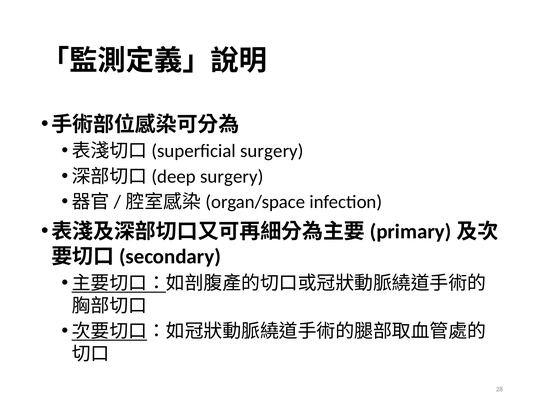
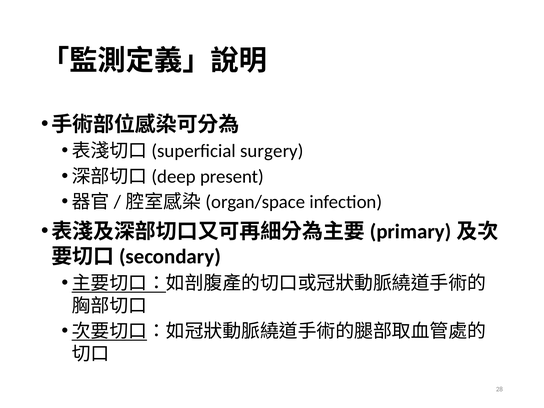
surgery at (232, 176): surgery -> present
